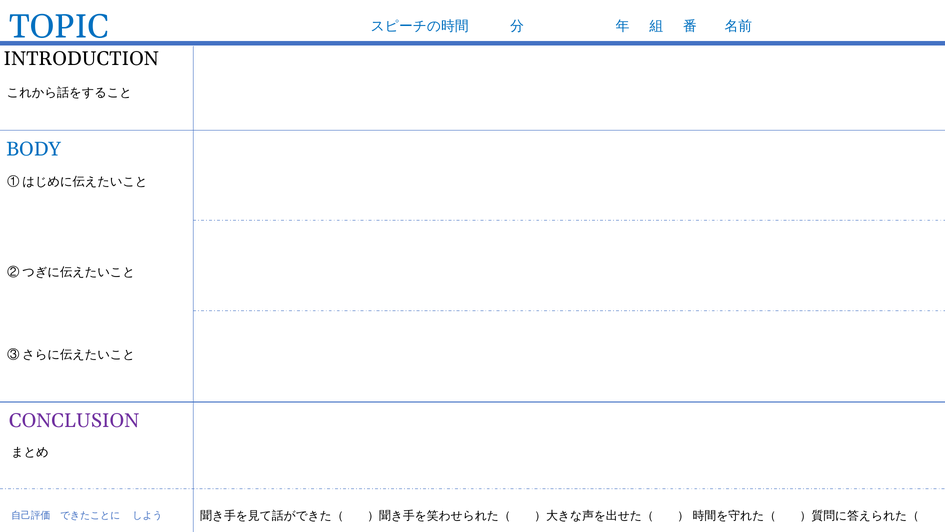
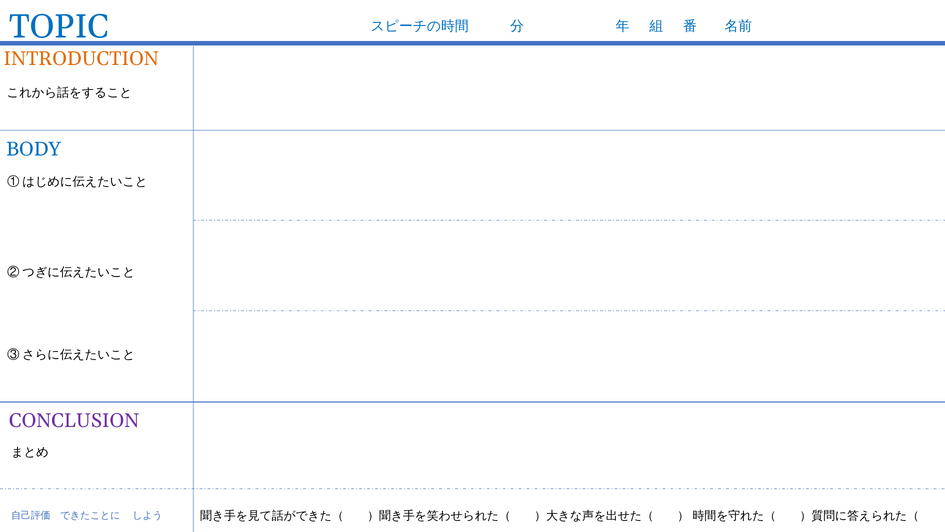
INTRODUCTION colour: black -> orange
